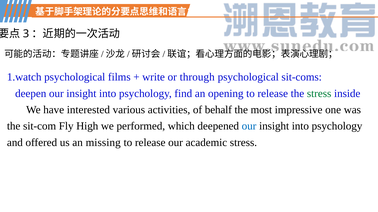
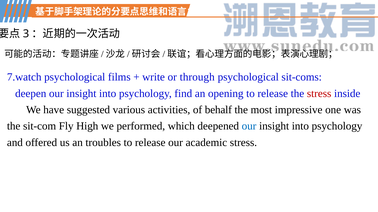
1.watch: 1.watch -> 7.watch
stress at (319, 94) colour: green -> red
interested: interested -> suggested
missing: missing -> troubles
